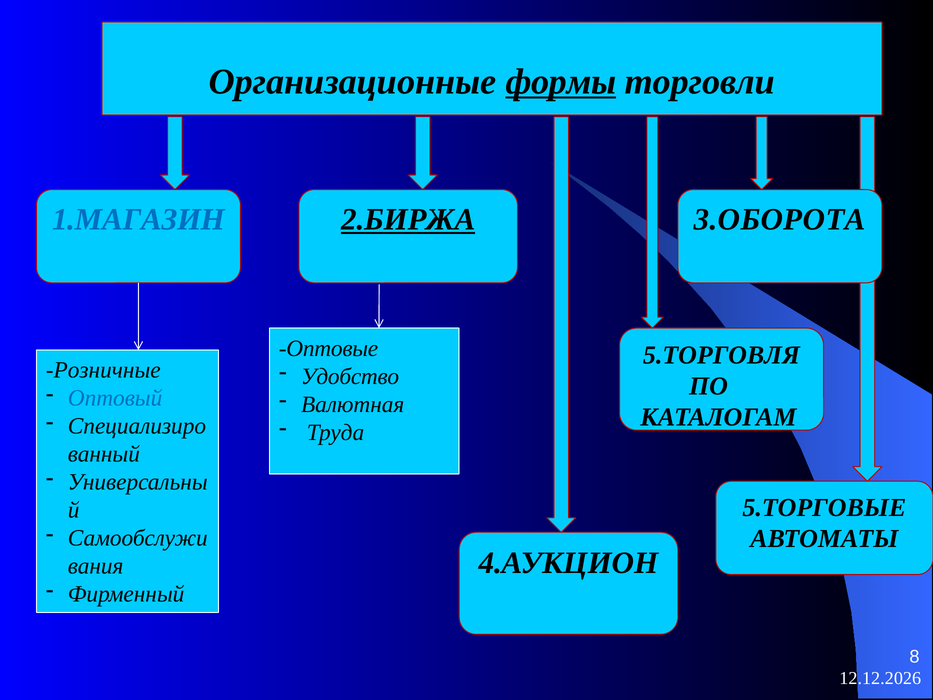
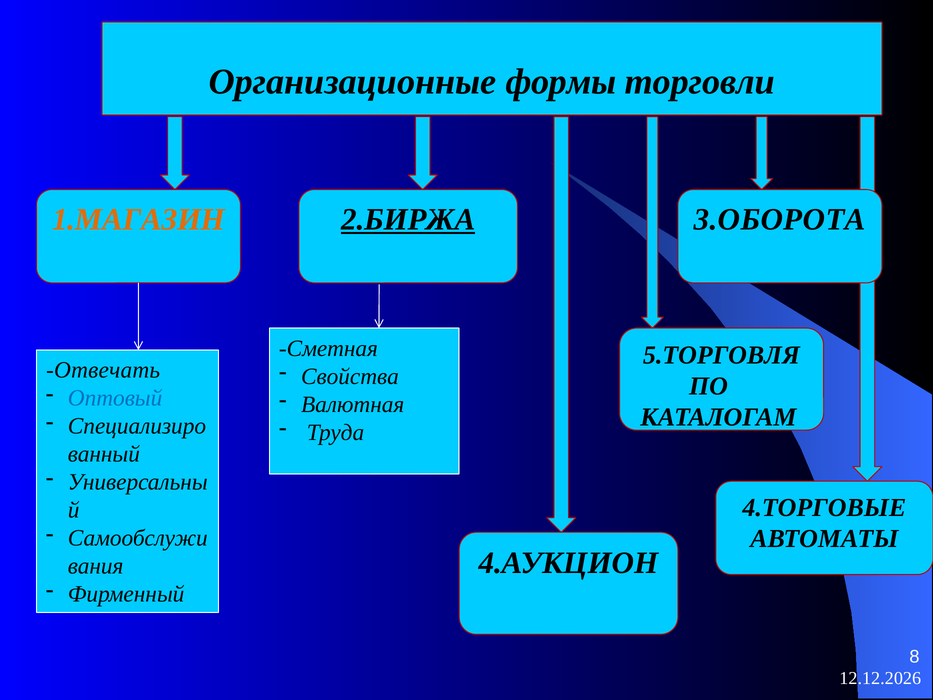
формы underline: present -> none
1.МАГАЗИН colour: blue -> orange
Оптовые: Оптовые -> Сметная
Розничные: Розничные -> Отвечать
Удобство: Удобство -> Свойства
5.ТОРГОВЫЕ: 5.ТОРГОВЫЕ -> 4.ТОРГОВЫЕ
